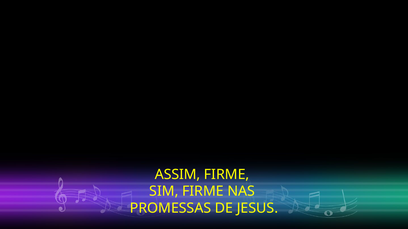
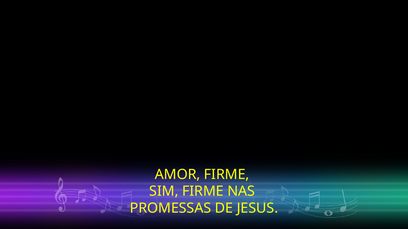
ASSIM: ASSIM -> AMOR
